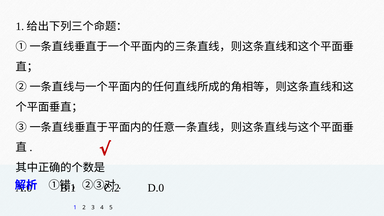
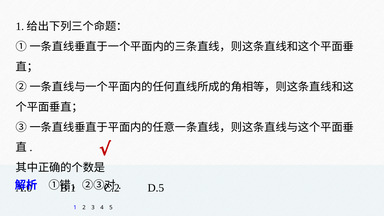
D.0: D.0 -> D.5
